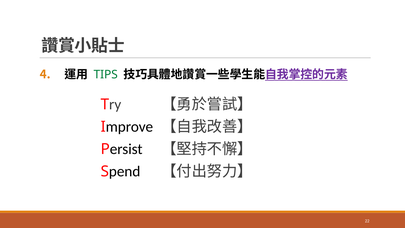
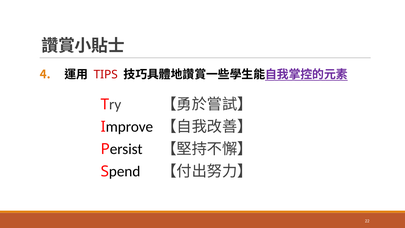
TIPS colour: green -> red
